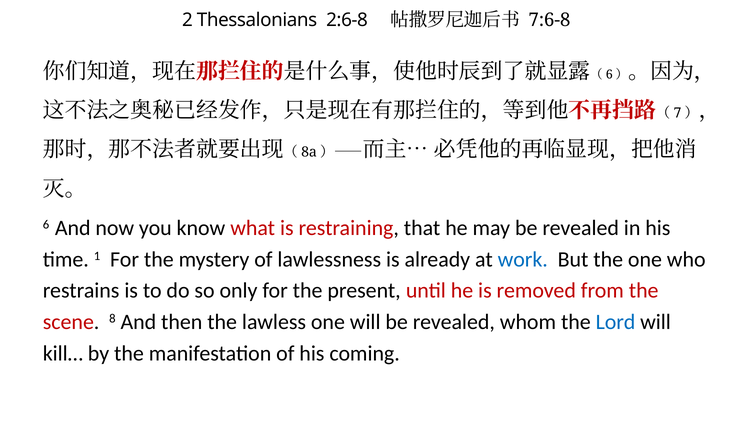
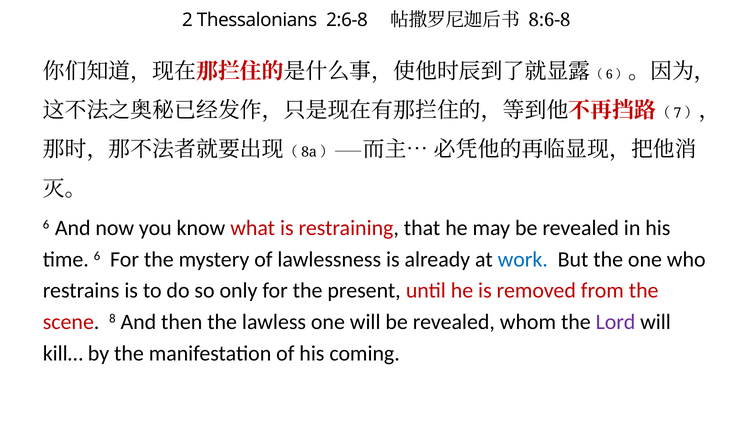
7:6-8: 7:6-8 -> 8:6-8
time 1: 1 -> 6
Lord colour: blue -> purple
